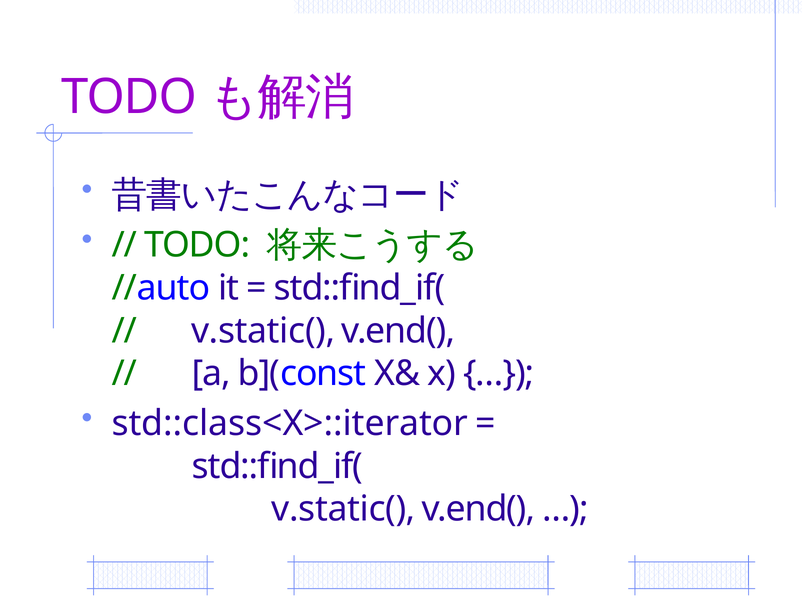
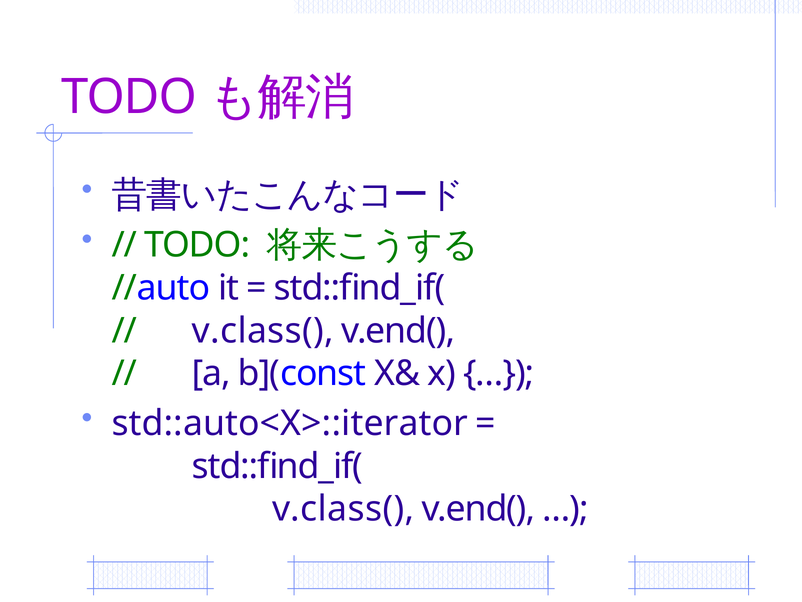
v.static( at (263, 330): v.static( -> v.class(
std::class<X>::iterator: std::class<X>::iterator -> std::auto<X>::iterator
v.static( at (343, 509): v.static( -> v.class(
